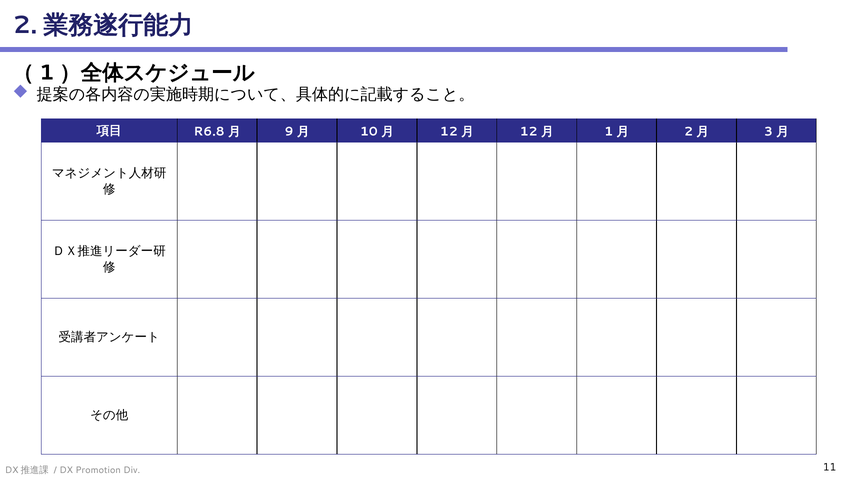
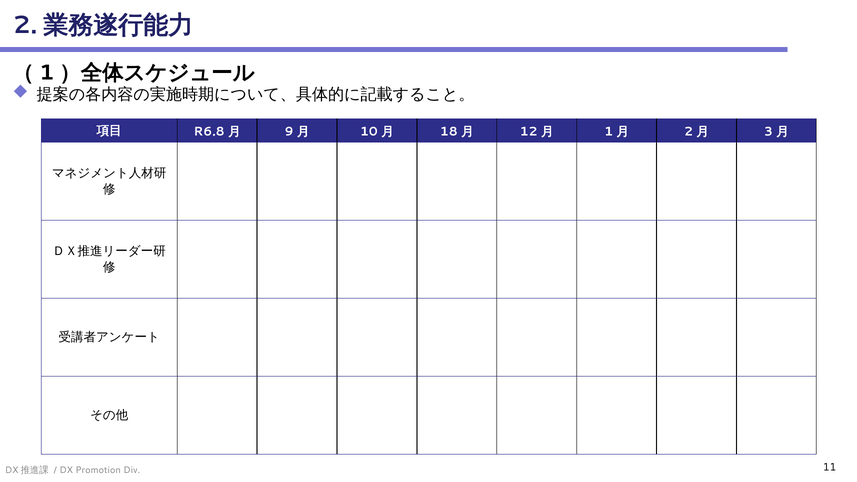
12 at (449, 131): 12 -> 18
